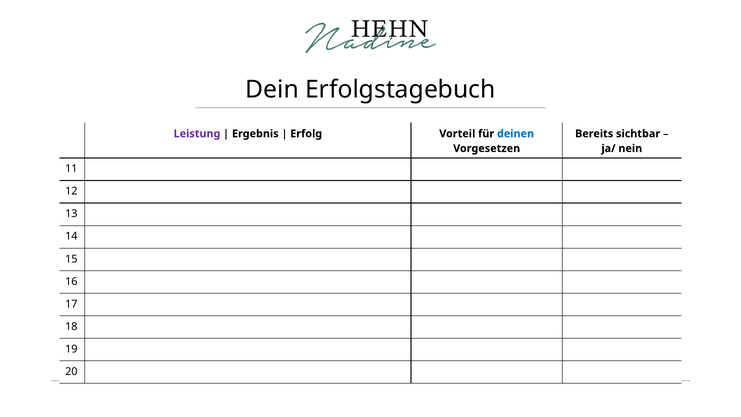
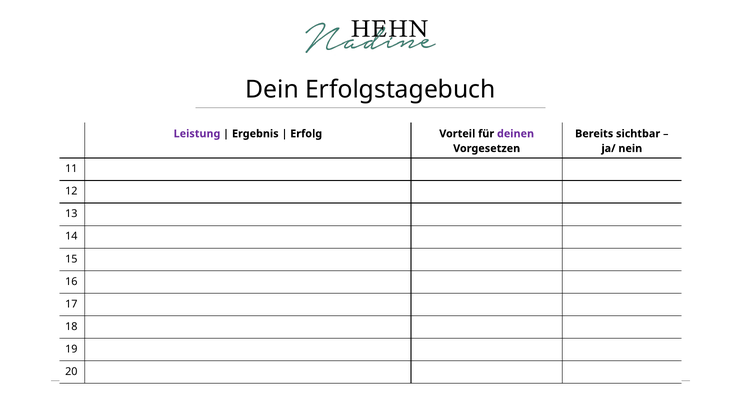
deinen colour: blue -> purple
